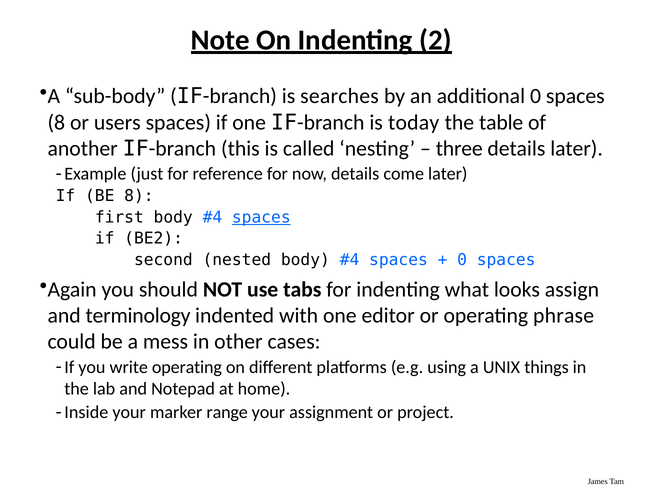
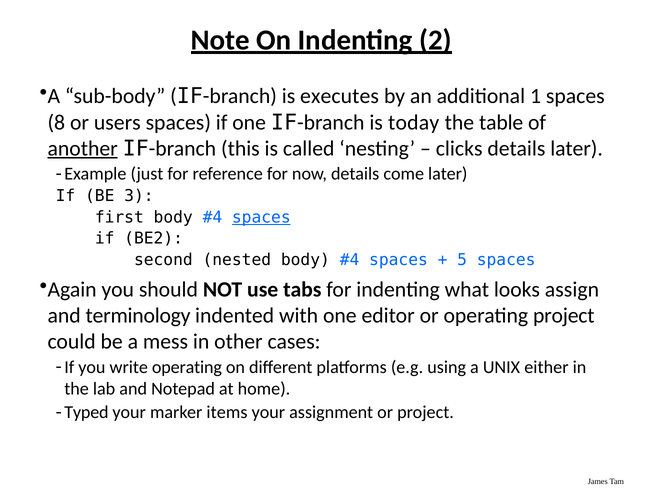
searches: searches -> executes
additional 0: 0 -> 1
another underline: none -> present
three: three -> clicks
BE 8: 8 -> 3
0 at (462, 259): 0 -> 5
operating phrase: phrase -> project
things: things -> either
Inside: Inside -> Typed
range: range -> items
